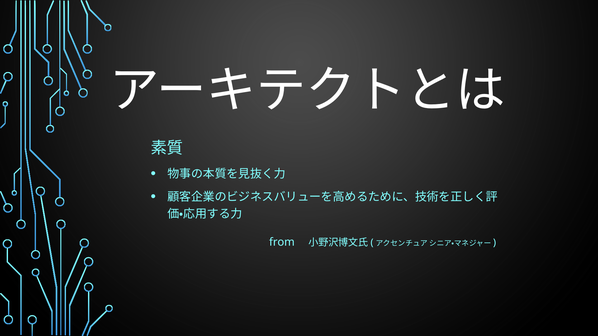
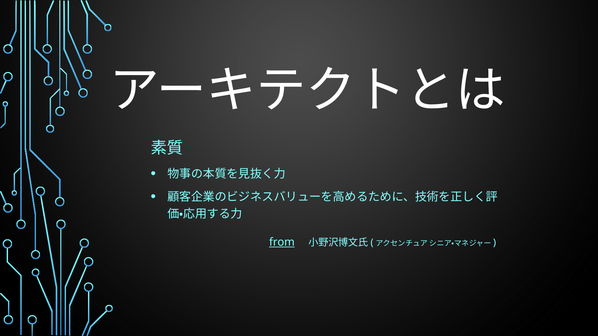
from underline: none -> present
